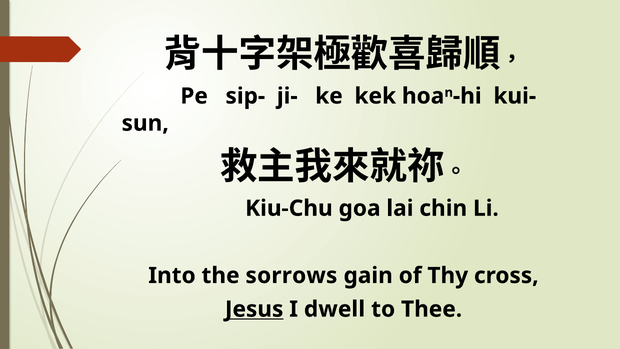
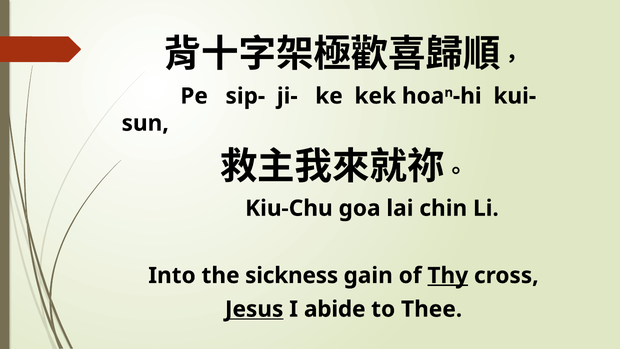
sorrows: sorrows -> sickness
Thy underline: none -> present
dwell: dwell -> abide
